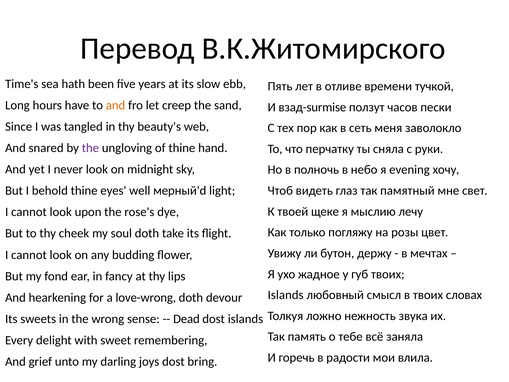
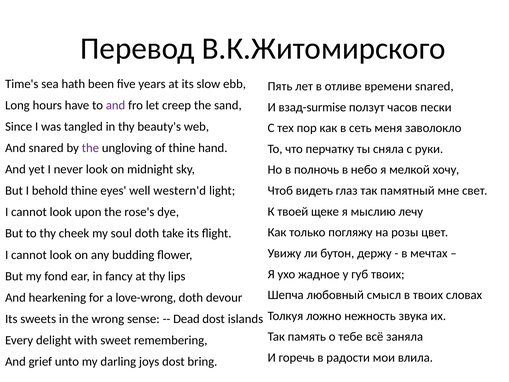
времени тучкой: тучкой -> snared
and at (116, 105) colour: orange -> purple
evening: evening -> мелкой
мерный'd: мерный'd -> western'd
Islands at (286, 295): Islands -> Шепча
